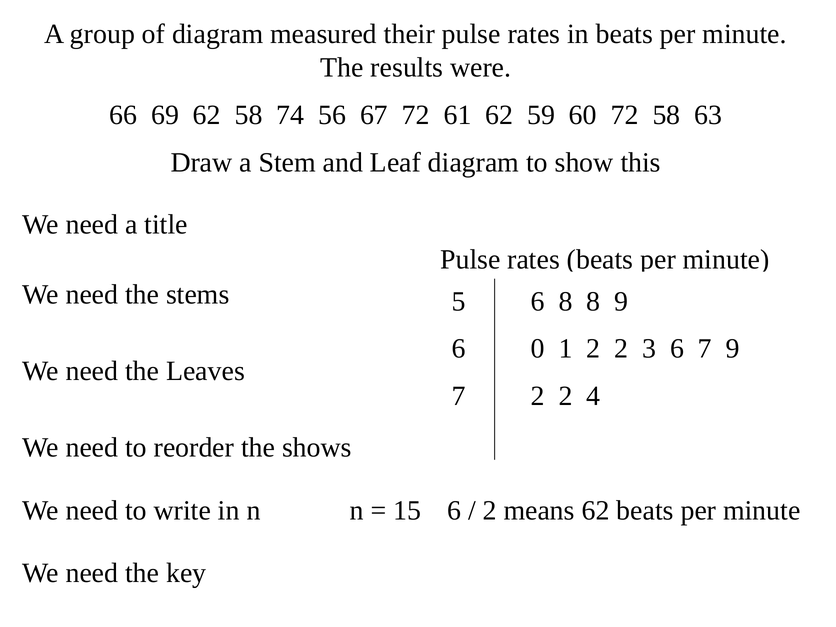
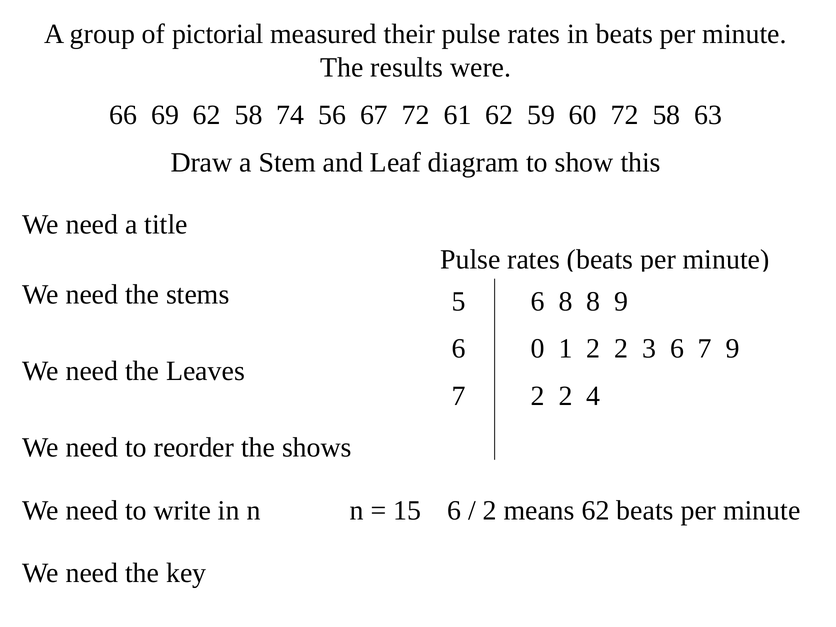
of diagram: diagram -> pictorial
